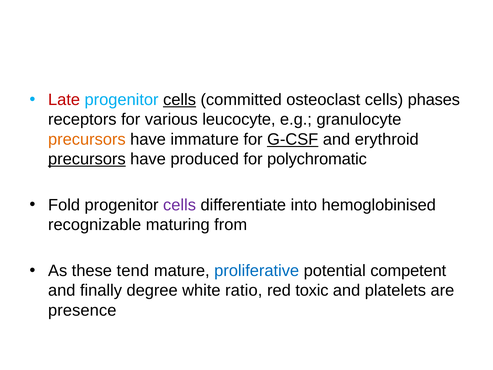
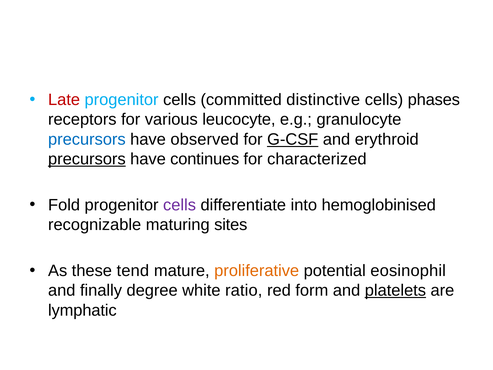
cells at (180, 100) underline: present -> none
osteoclast: osteoclast -> distinctive
precursors at (87, 139) colour: orange -> blue
immature: immature -> observed
produced: produced -> continues
polychromatic: polychromatic -> characterized
from: from -> sites
proliferative colour: blue -> orange
competent: competent -> eosinophil
toxic: toxic -> form
platelets underline: none -> present
presence: presence -> lymphatic
